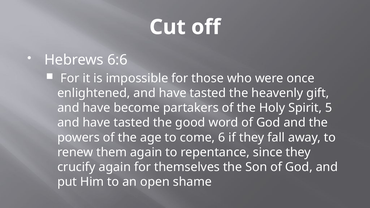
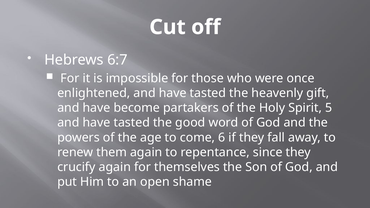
6:6: 6:6 -> 6:7
